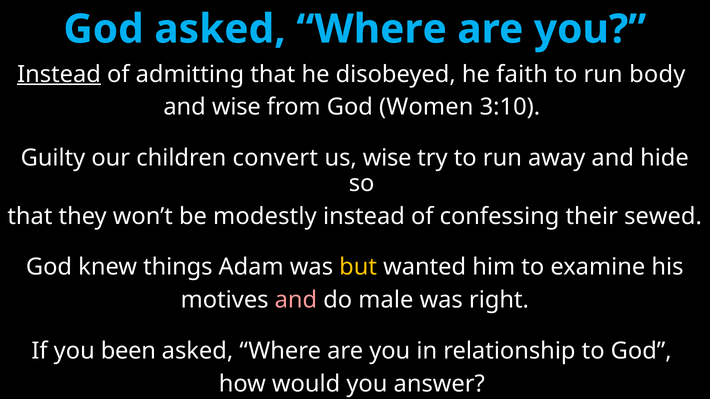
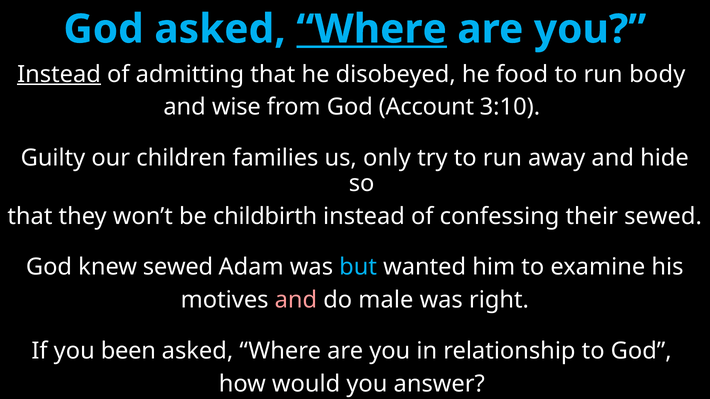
Where at (372, 29) underline: none -> present
faith: faith -> food
Women: Women -> Account
convert: convert -> families
us wise: wise -> only
modestly: modestly -> childbirth
knew things: things -> sewed
but colour: yellow -> light blue
